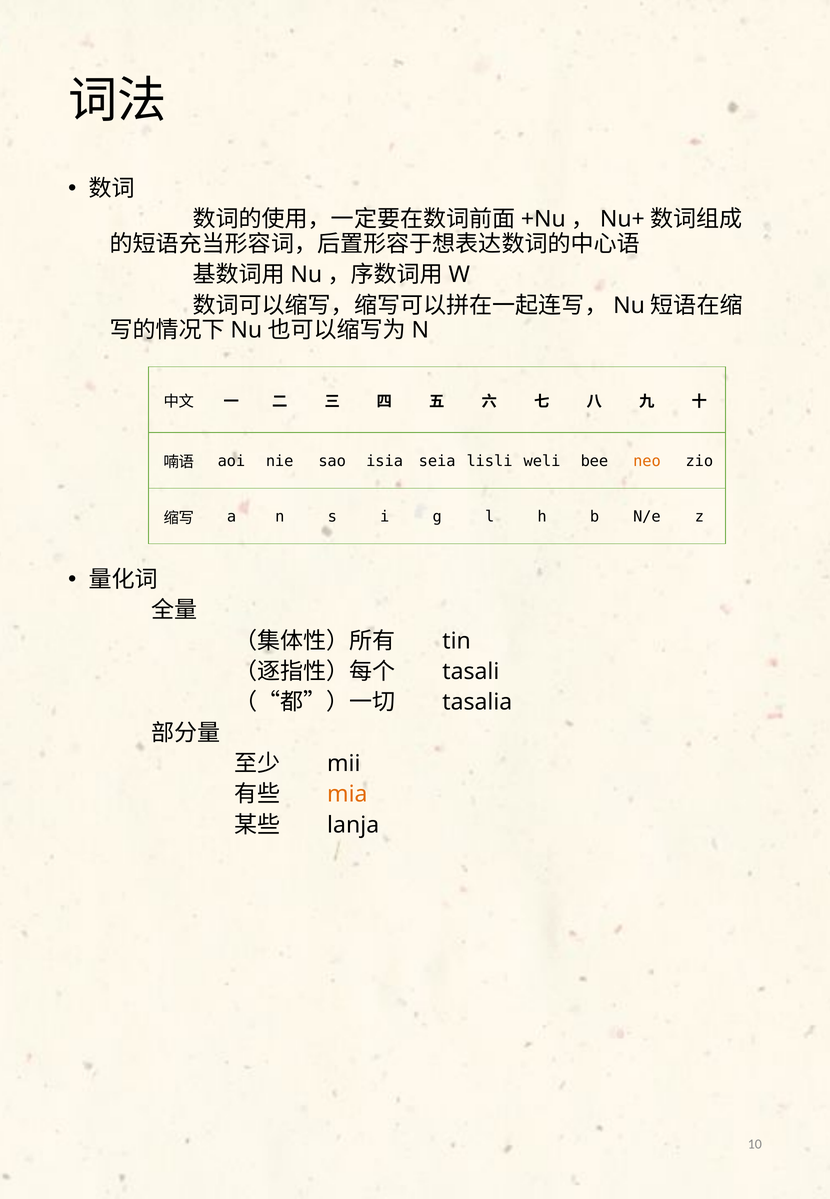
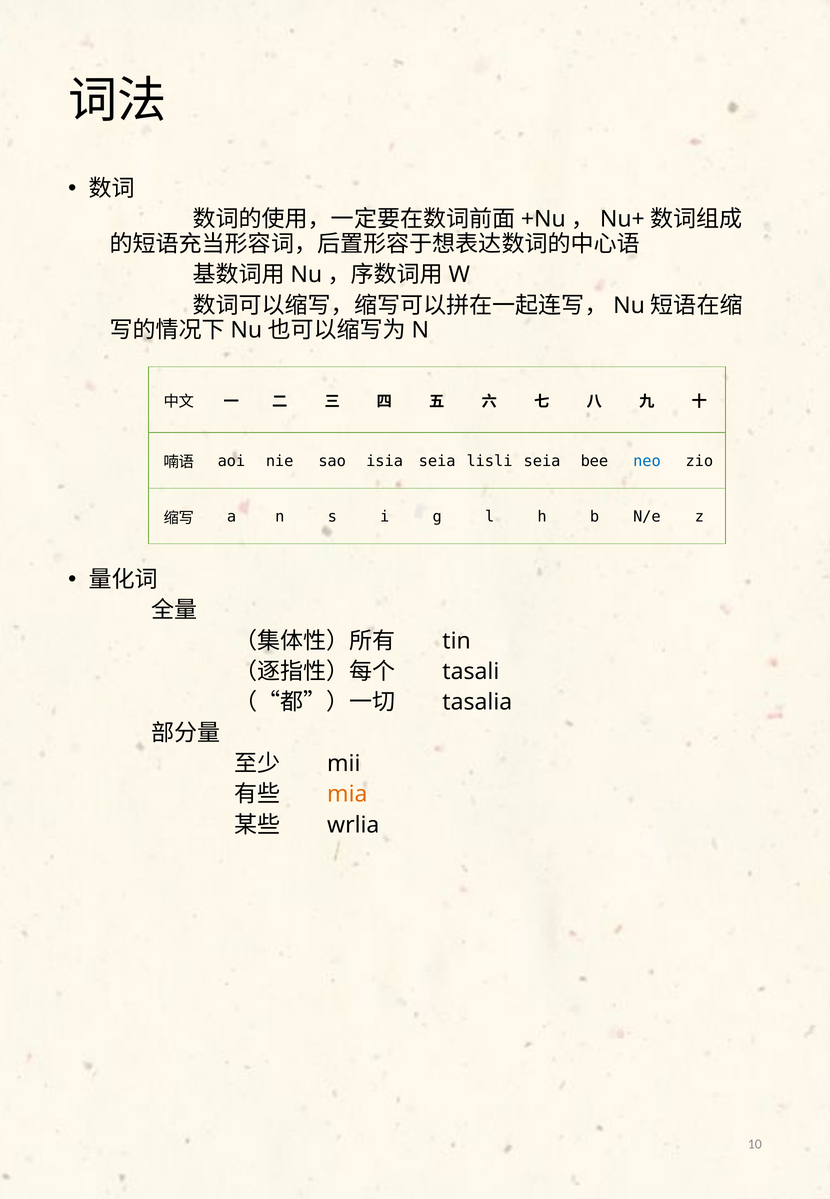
lisli weli: weli -> seia
neo colour: orange -> blue
lanja: lanja -> wrlia
